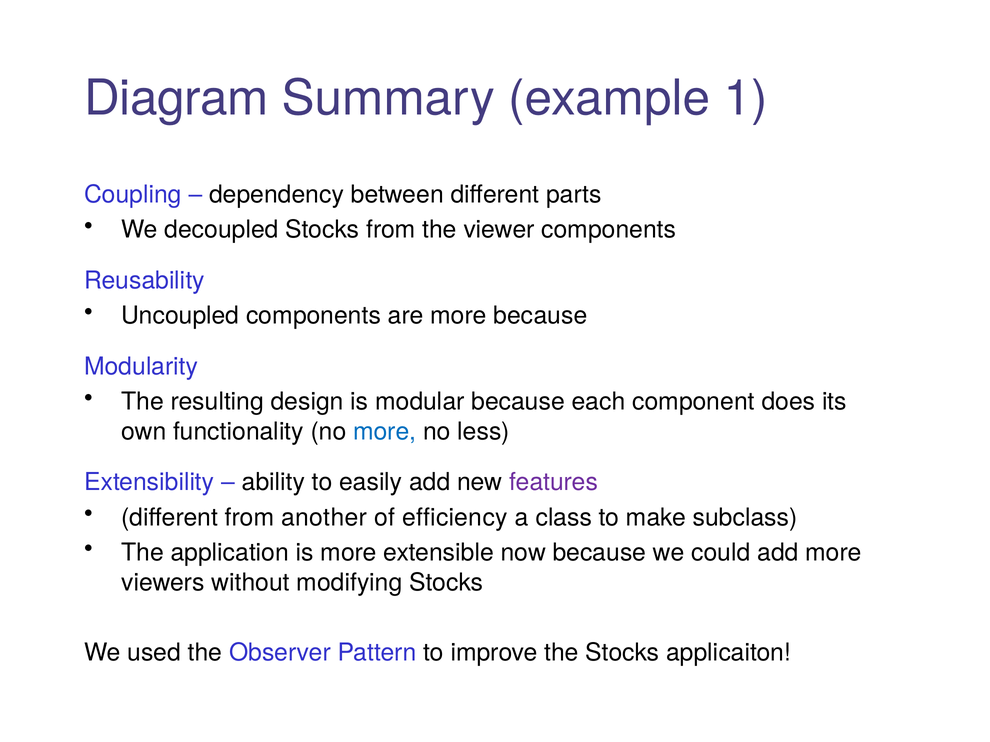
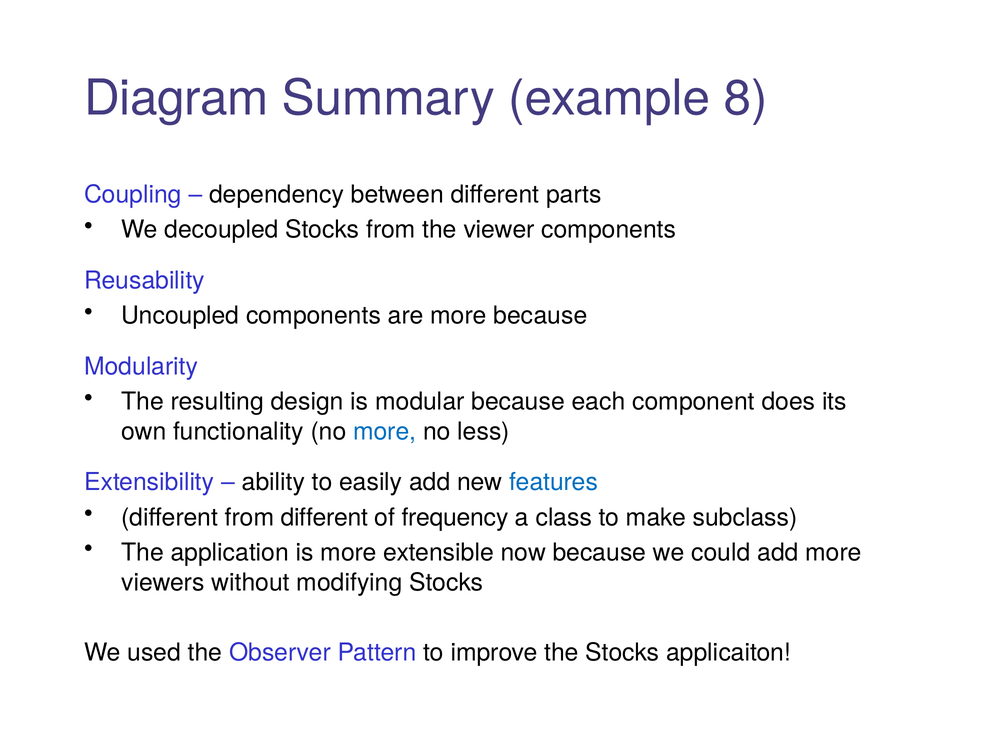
1: 1 -> 8
features colour: purple -> blue
from another: another -> different
efficiency: efficiency -> frequency
